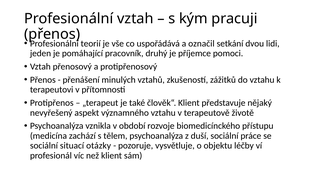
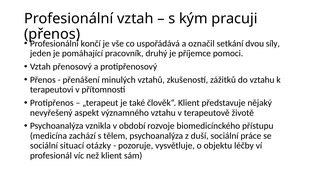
teorií: teorií -> končí
lidi: lidi -> síly
